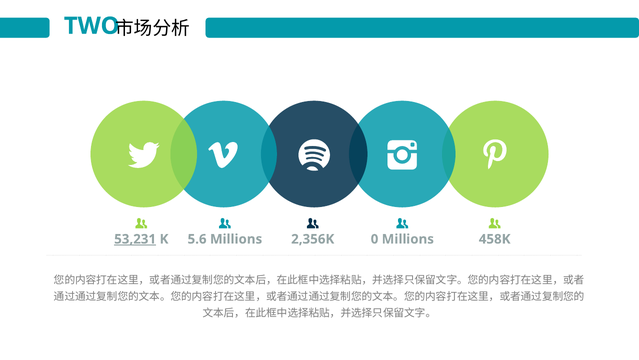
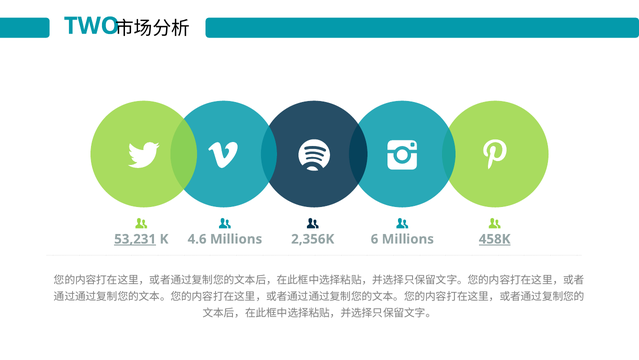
5.6: 5.6 -> 4.6
0: 0 -> 6
458K underline: none -> present
